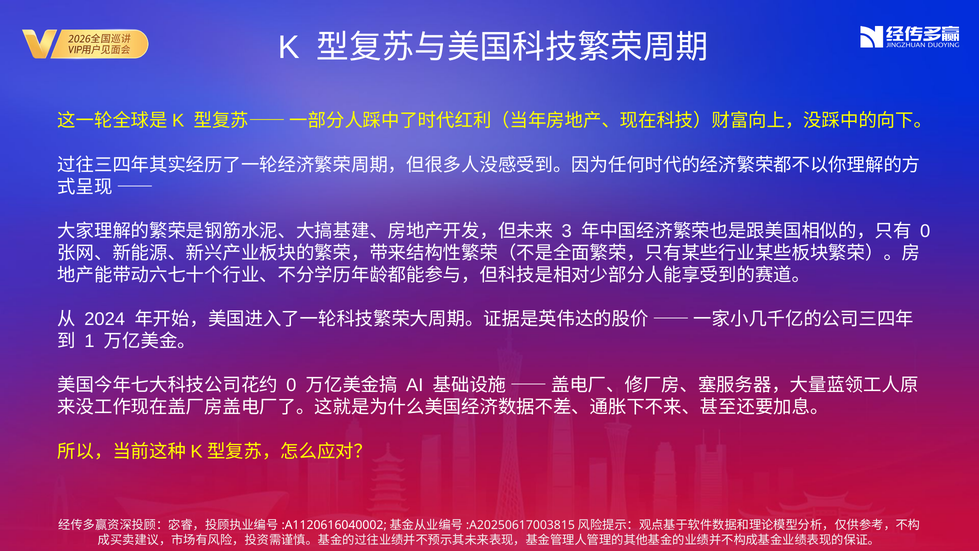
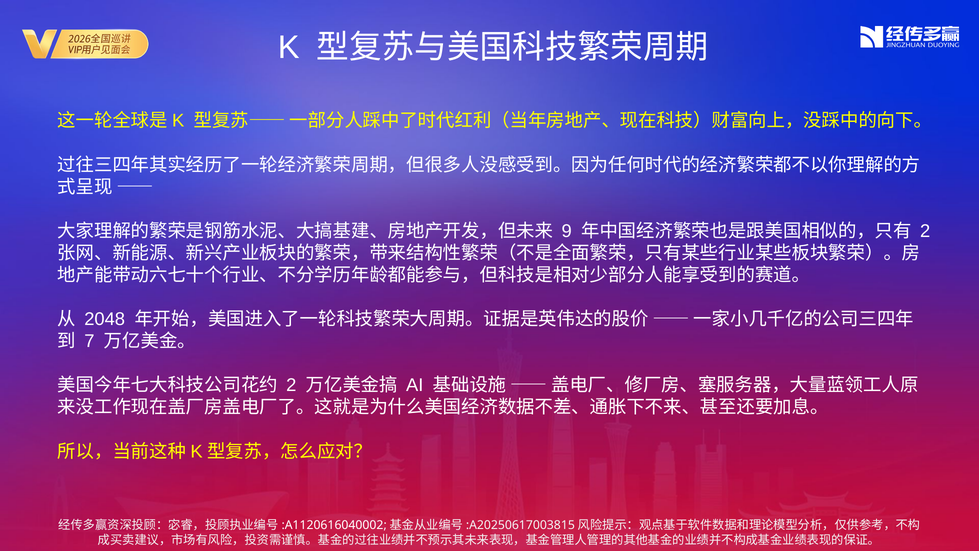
3: 3 -> 9
0 at (925, 231): 0 -> 2
2024: 2024 -> 2048
1: 1 -> 7
0 at (291, 385): 0 -> 2
